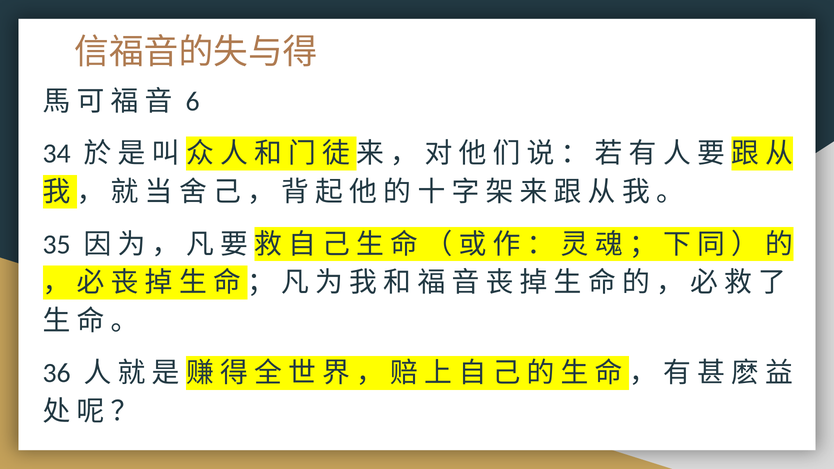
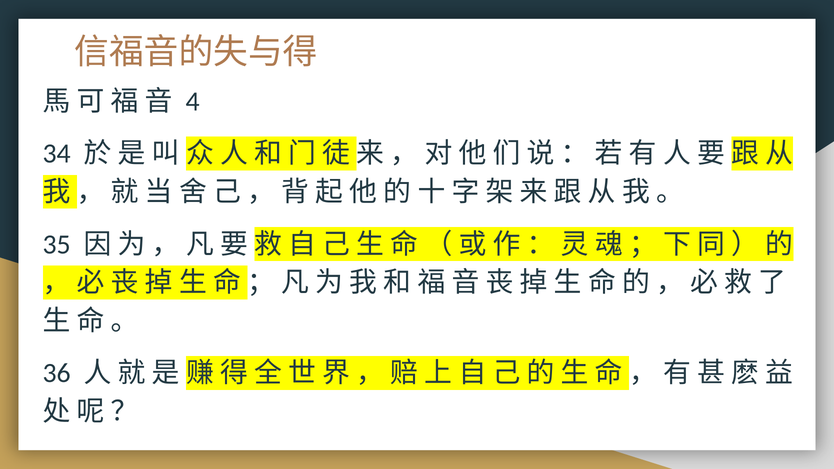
6: 6 -> 4
